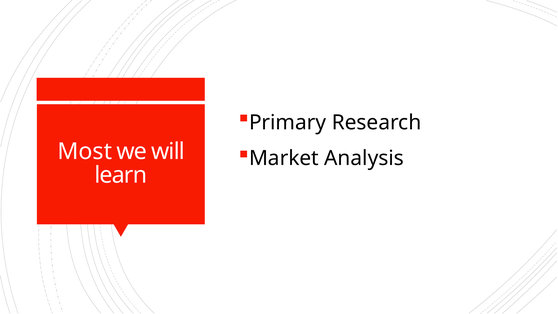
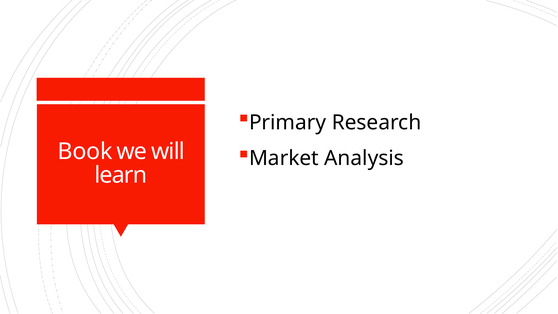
Most: Most -> Book
